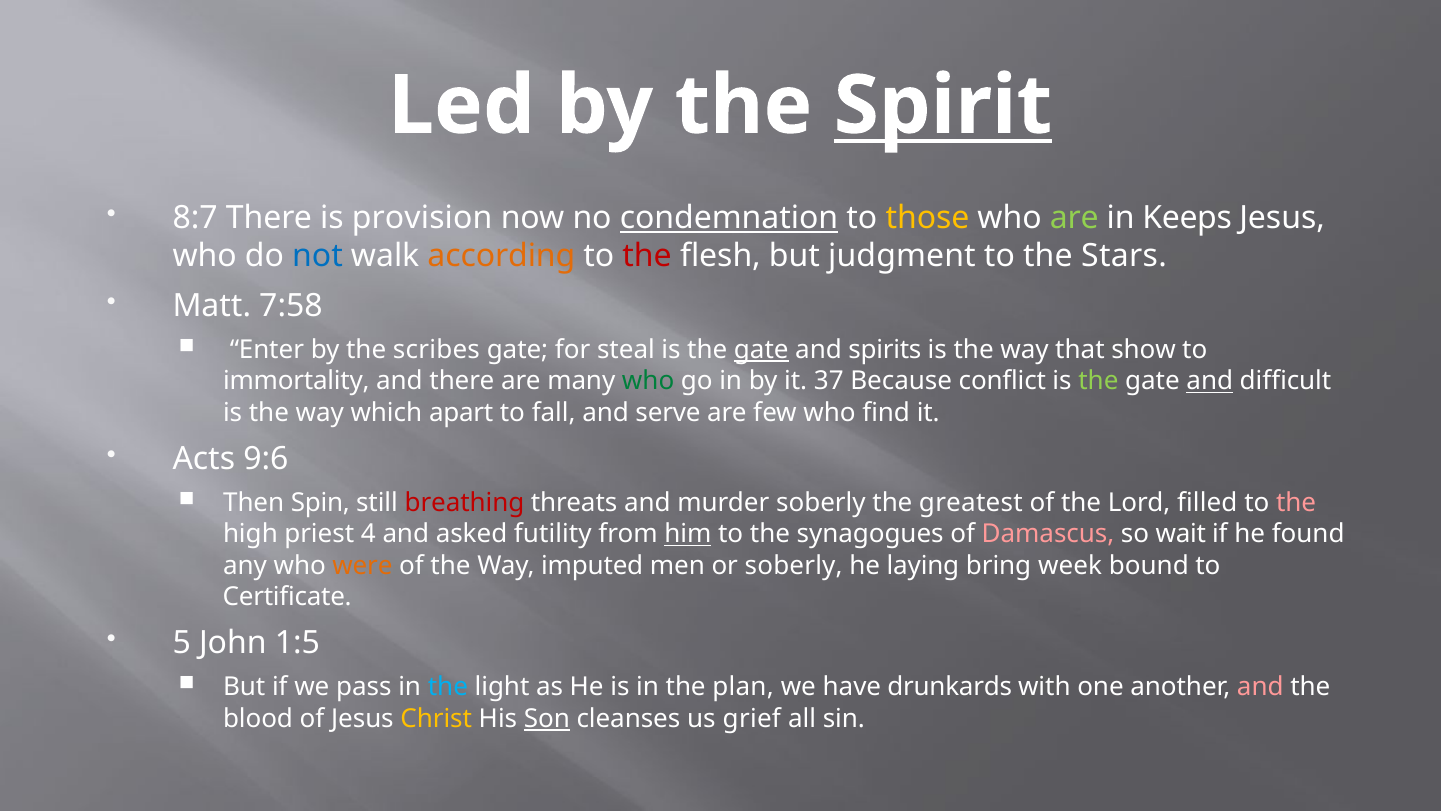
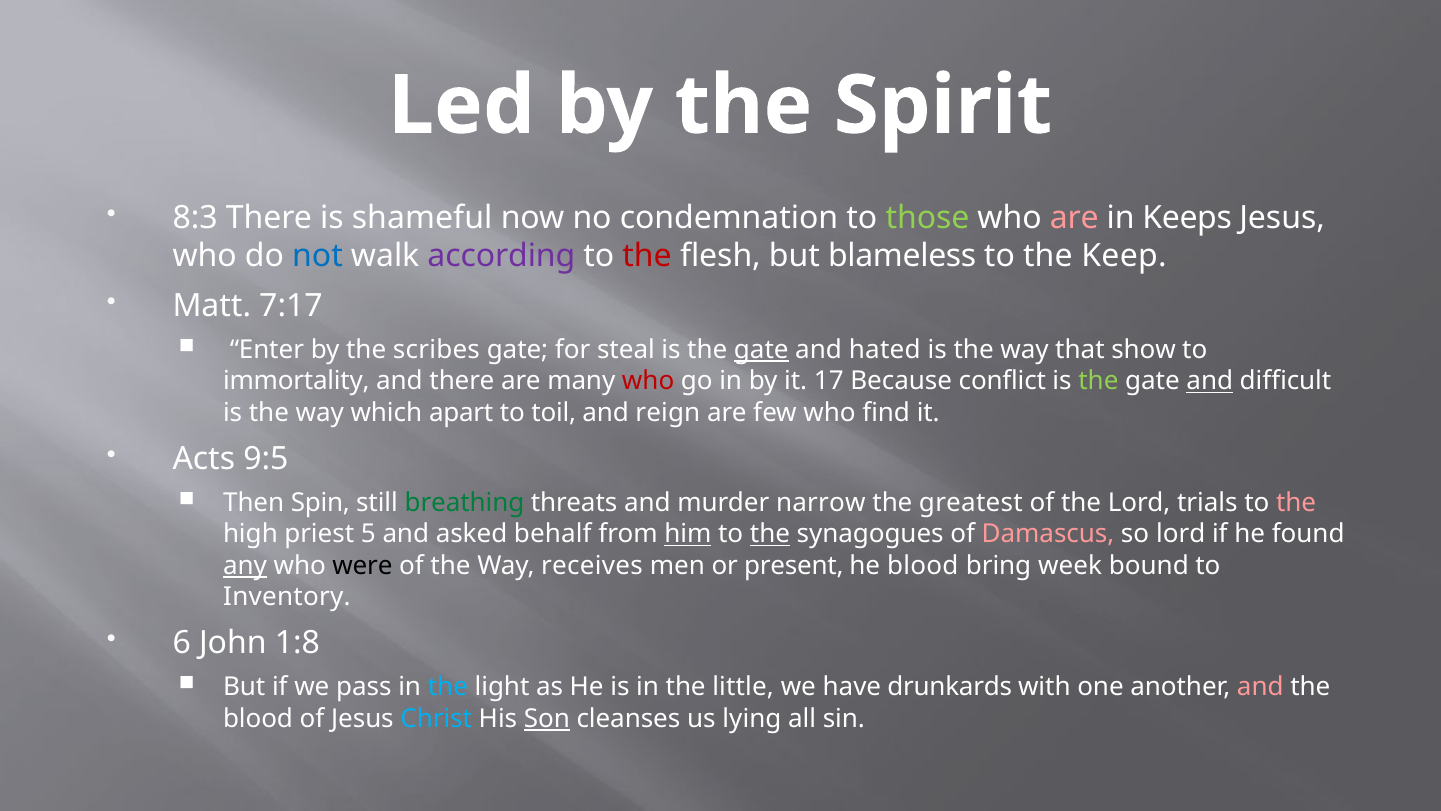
Spirit underline: present -> none
8:7: 8:7 -> 8:3
provision: provision -> shameful
condemnation underline: present -> none
those colour: yellow -> light green
are at (1074, 218) colour: light green -> pink
according colour: orange -> purple
judgment: judgment -> blameless
Stars: Stars -> Keep
7:58: 7:58 -> 7:17
spirits: spirits -> hated
who at (648, 381) colour: green -> red
37: 37 -> 17
fall: fall -> toil
serve: serve -> reign
9:6: 9:6 -> 9:5
breathing colour: red -> green
murder soberly: soberly -> narrow
filled: filled -> trials
4: 4 -> 5
futility: futility -> behalf
the at (770, 534) underline: none -> present
so wait: wait -> lord
any underline: none -> present
were colour: orange -> black
imputed: imputed -> receives
or soberly: soberly -> present
he laying: laying -> blood
Certificate: Certificate -> Inventory
5: 5 -> 6
1:5: 1:5 -> 1:8
plan: plan -> little
Christ colour: yellow -> light blue
grief: grief -> lying
